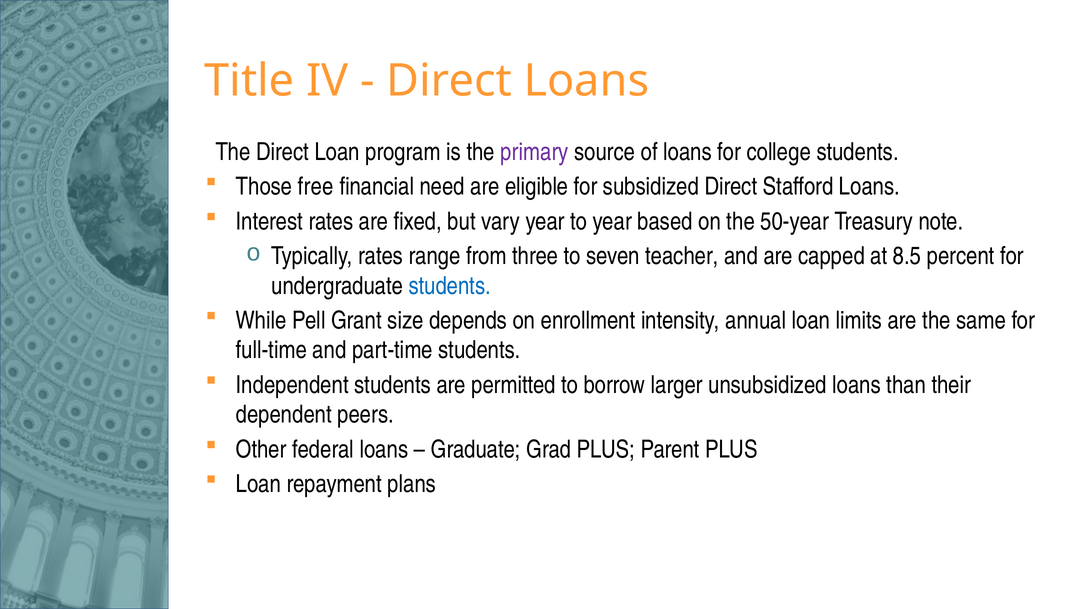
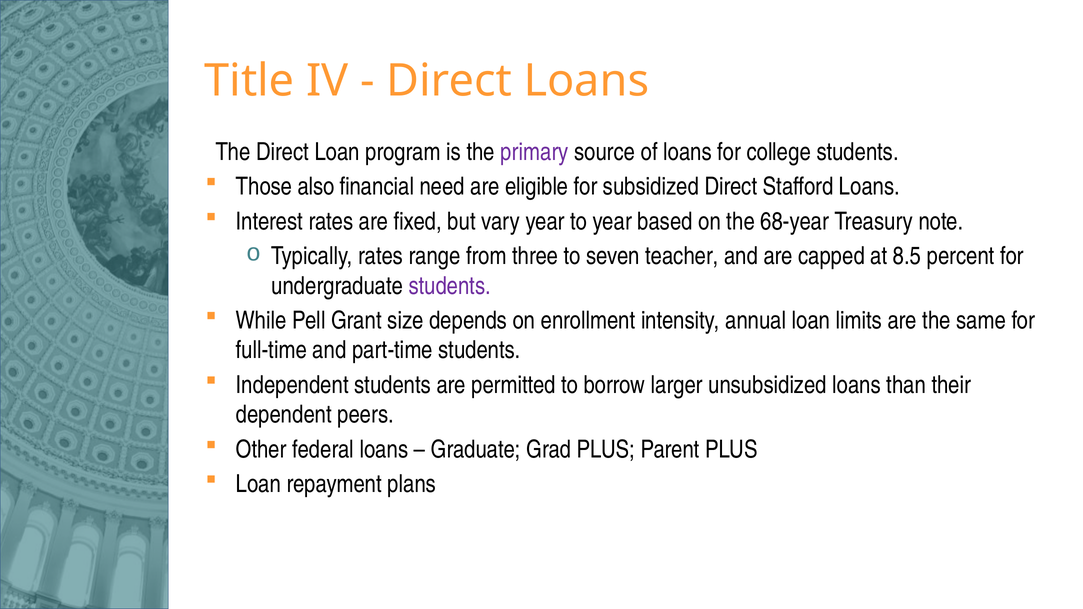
free: free -> also
50-year: 50-year -> 68-year
students at (450, 286) colour: blue -> purple
